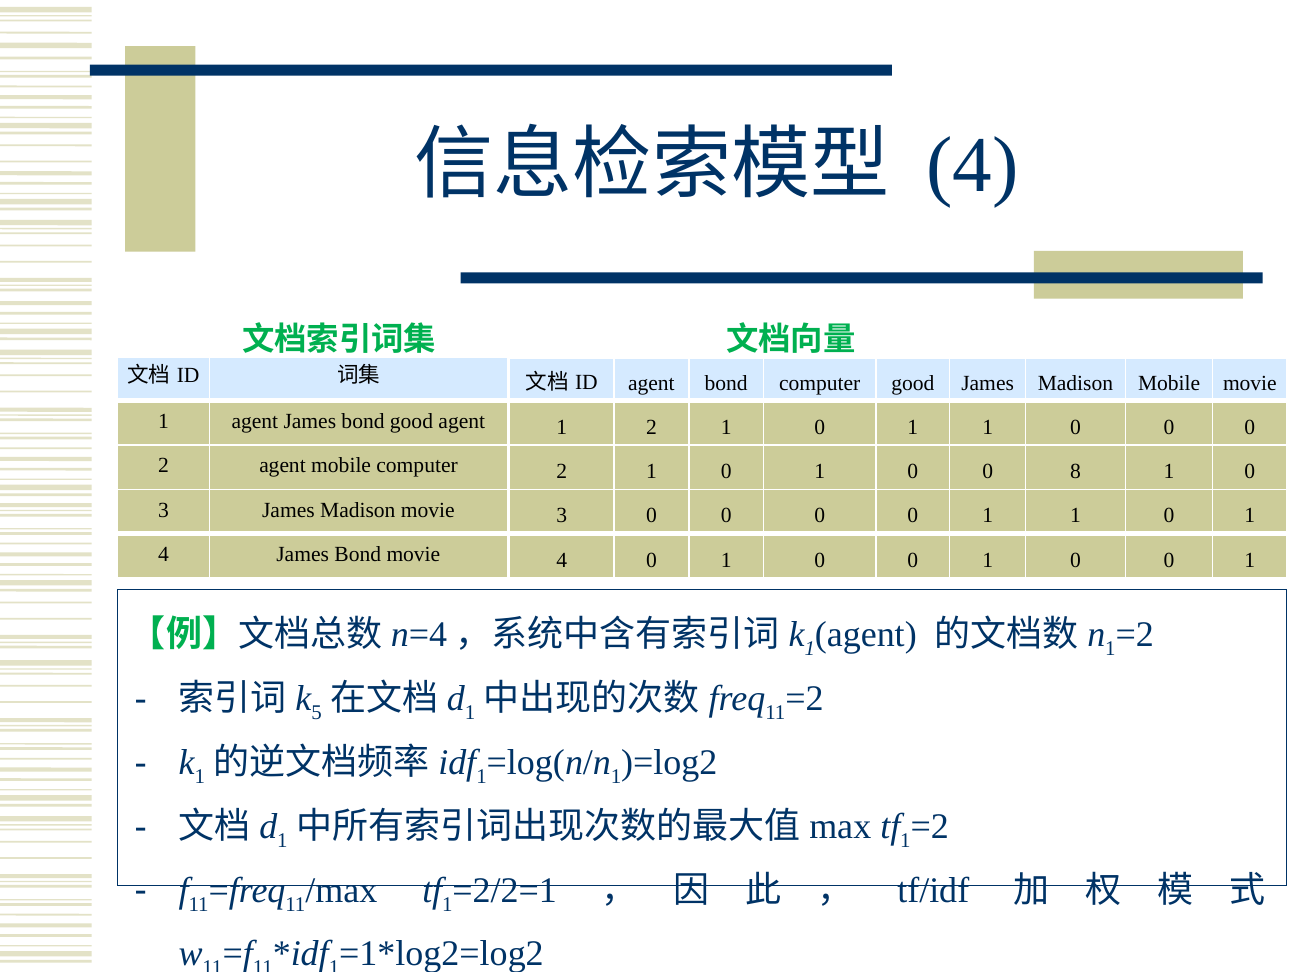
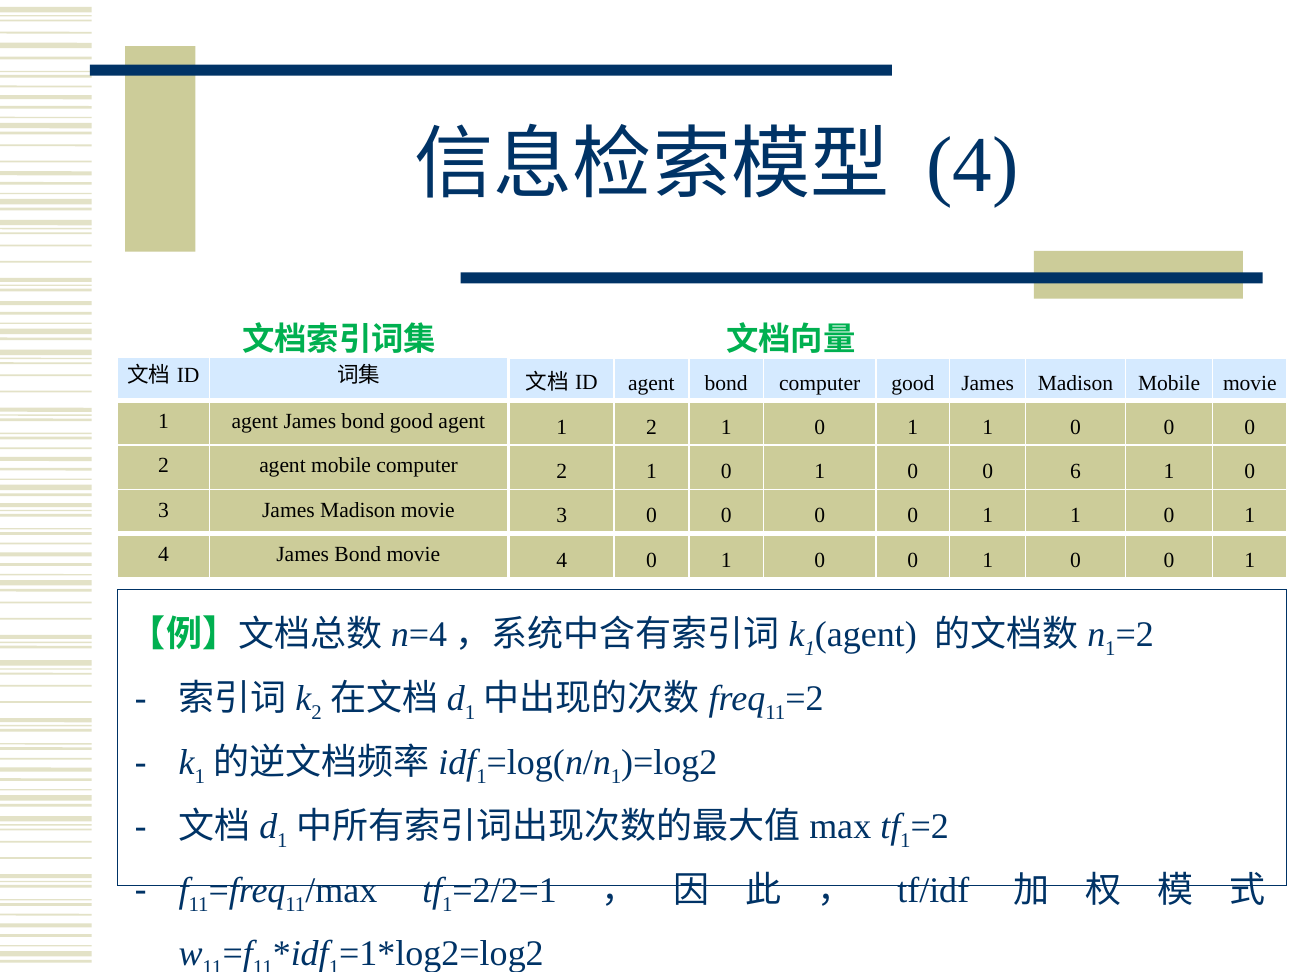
8: 8 -> 6
5 at (316, 712): 5 -> 2
